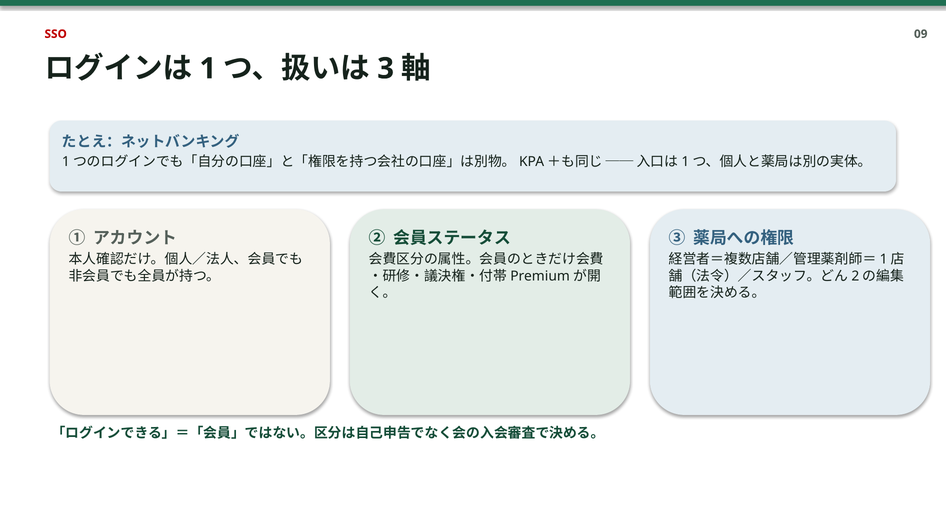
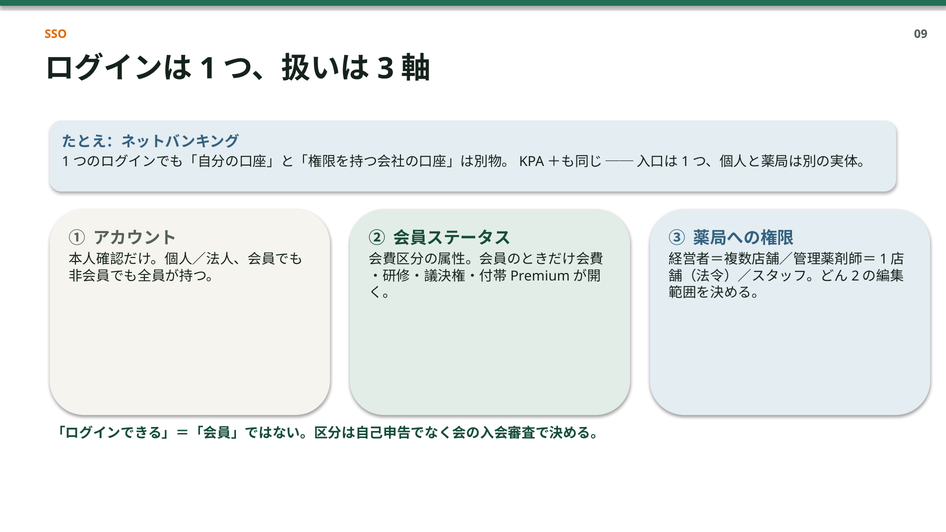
SSO colour: red -> orange
